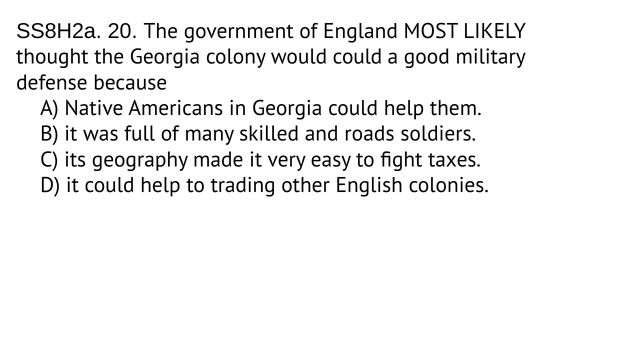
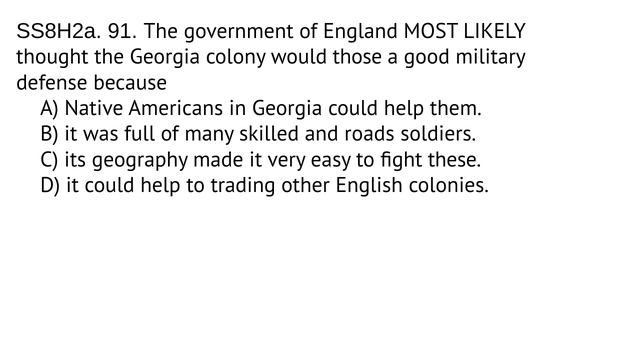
20: 20 -> 91
would could: could -> those
taxes: taxes -> these
